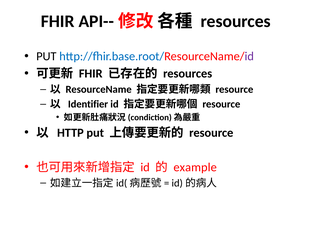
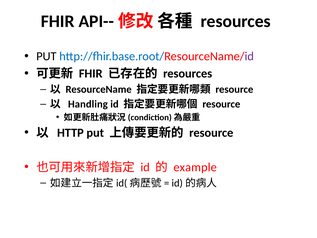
Identifier: Identifier -> Handling
